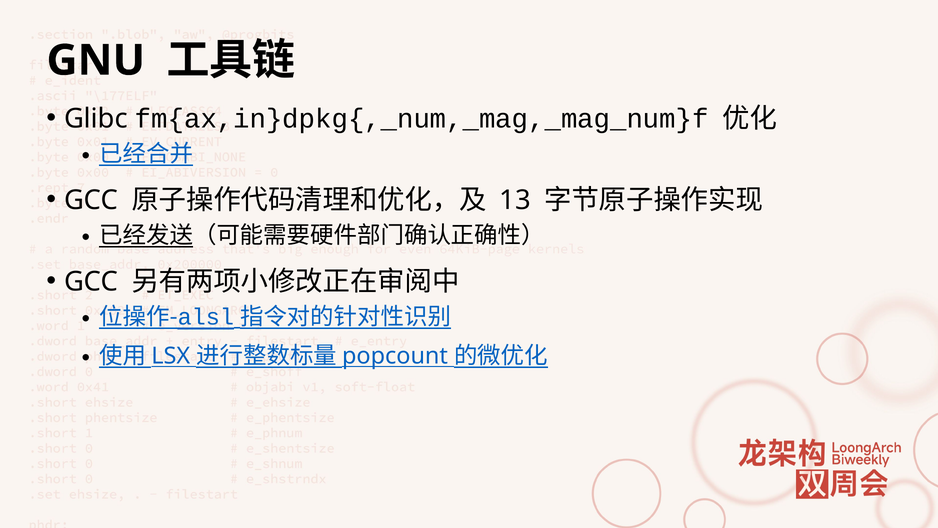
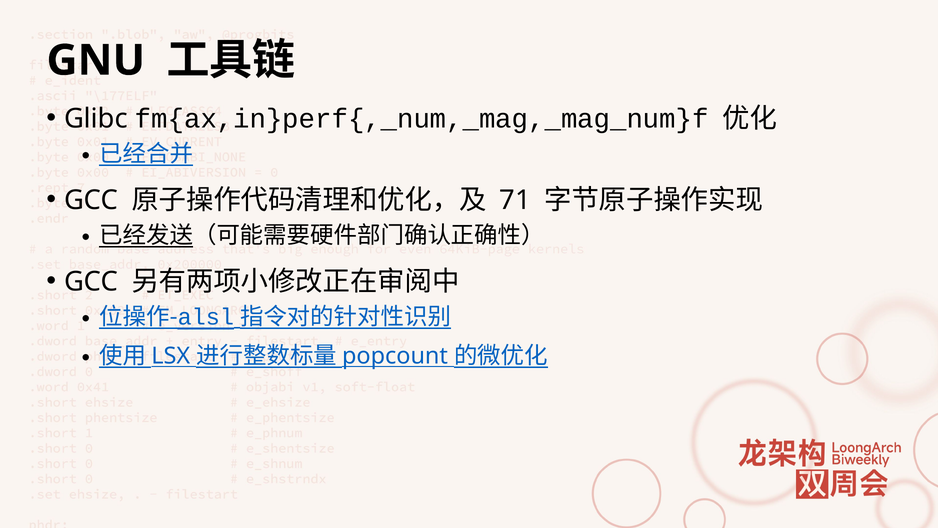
fm{ax,in}dpkg{,_num,_mag,_mag_num}f: fm{ax,in}dpkg{,_num,_mag,_mag_num}f -> fm{ax,in}perf{,_num,_mag,_mag_num}f
13: 13 -> 71
